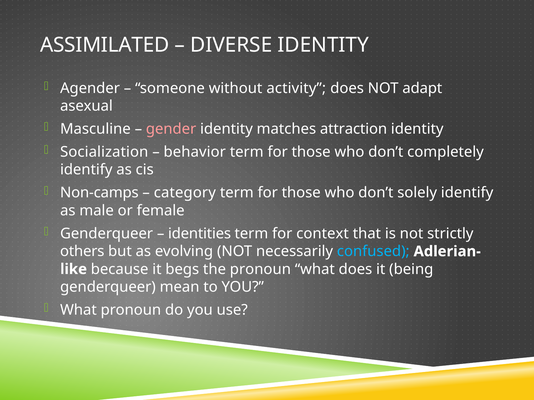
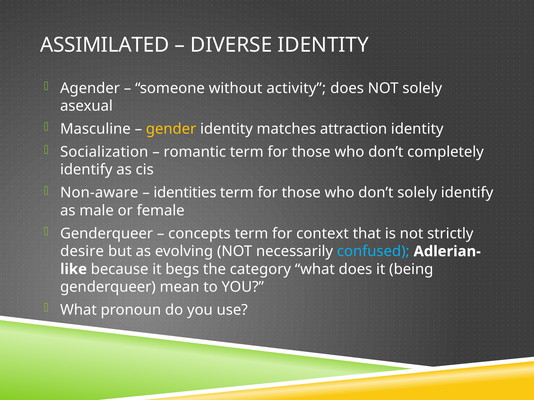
NOT adapt: adapt -> solely
gender colour: pink -> yellow
behavior: behavior -> romantic
Non-camps: Non-camps -> Non-aware
category: category -> identities
identities: identities -> concepts
others: others -> desire
the pronoun: pronoun -> category
